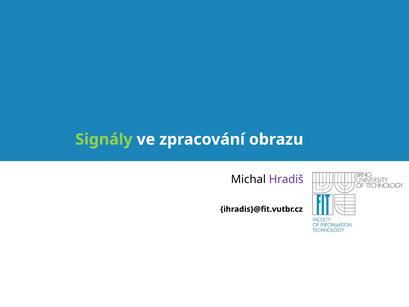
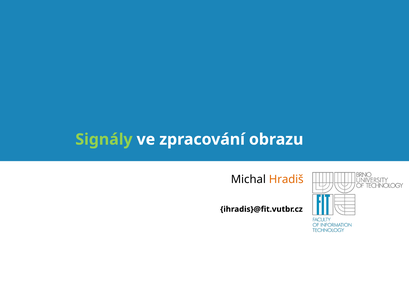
Hradiš colour: purple -> orange
